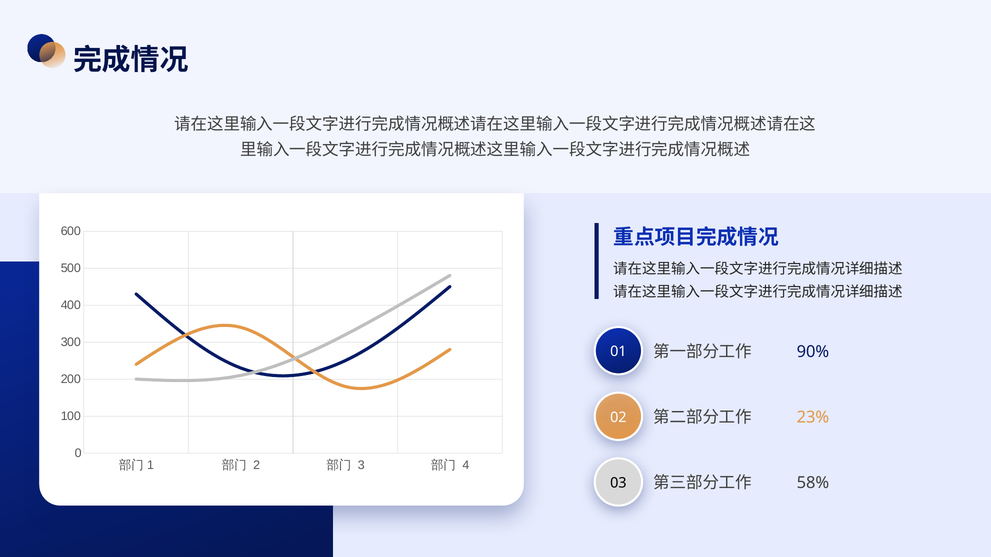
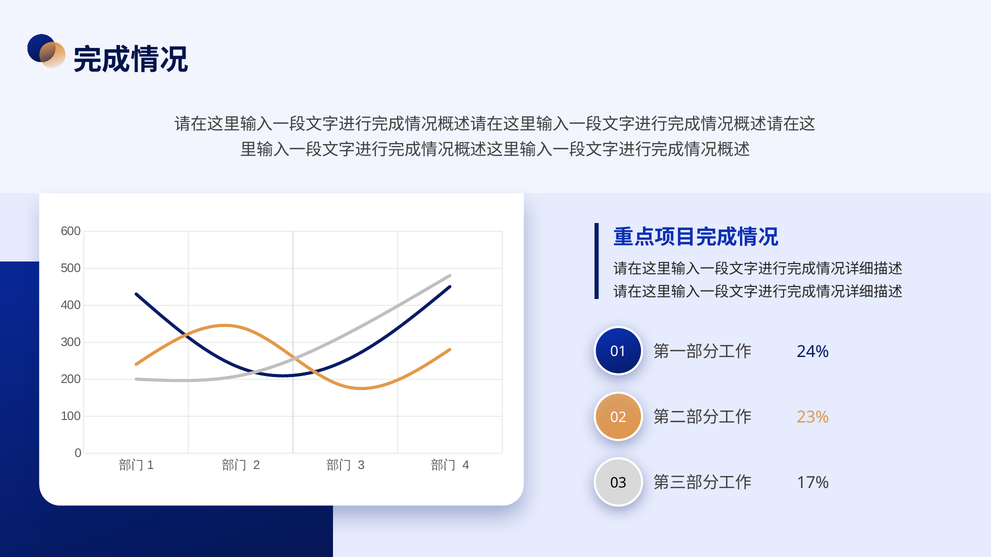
90%: 90% -> 24%
58%: 58% -> 17%
